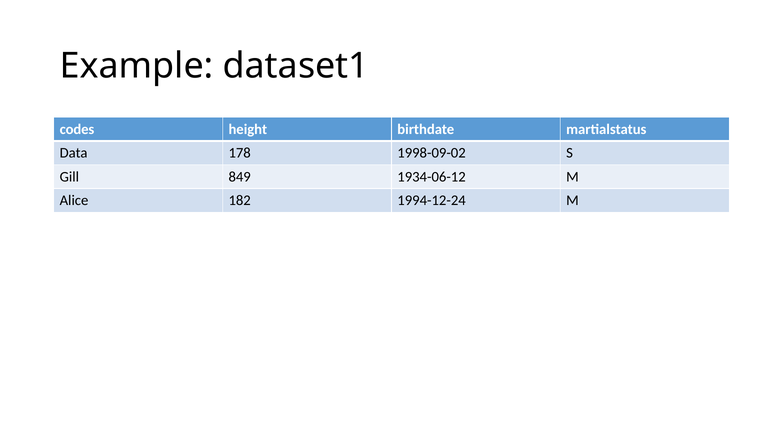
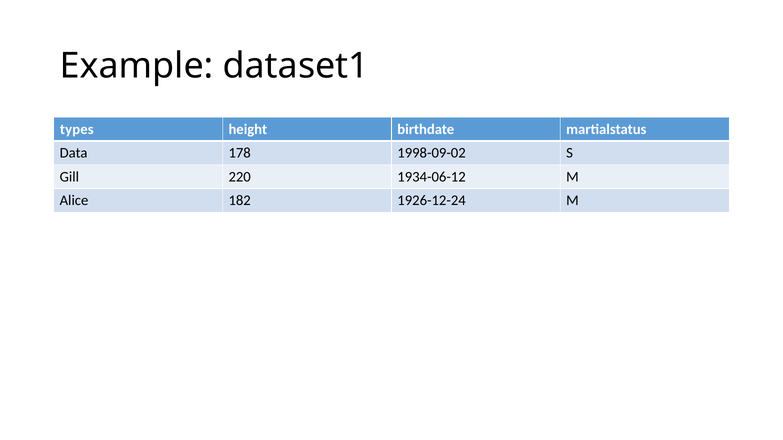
codes: codes -> types
849: 849 -> 220
1994-12-24: 1994-12-24 -> 1926-12-24
